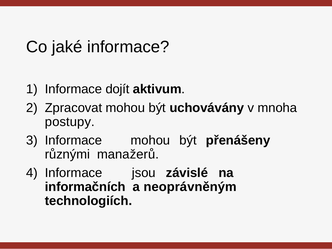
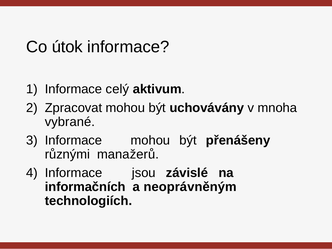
jaké: jaké -> útok
dojít: dojít -> celý
postupy: postupy -> vybrané
